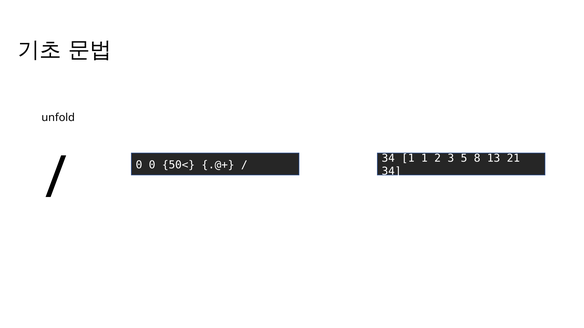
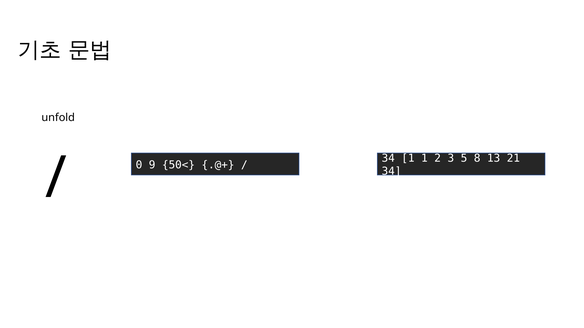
0 0: 0 -> 9
